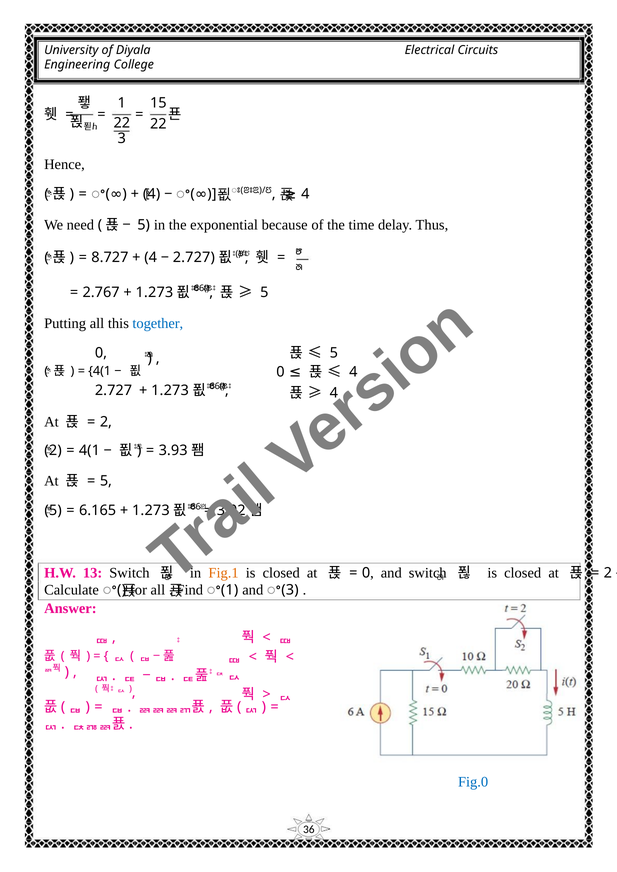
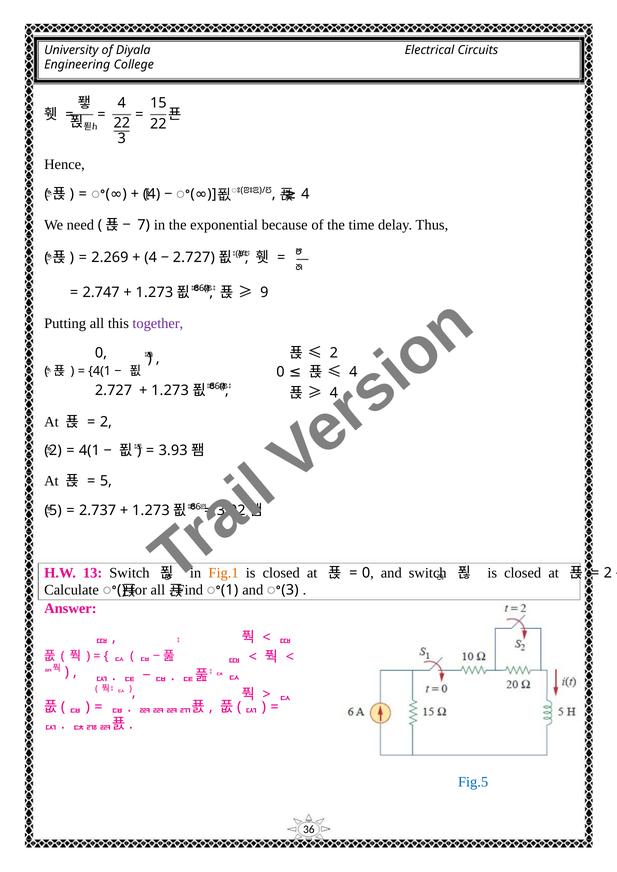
1 at (122, 103): 1 -> 4
5 at (144, 225): 5 -> 7
8.727: 8.727 -> 2.269
5 at (264, 292): 5 -> 9
2.767: 2.767 -> 2.747
together colour: blue -> purple
5 at (334, 353): 5 -> 2
6.165: 6.165 -> 2.737
Fig.0: Fig.0 -> Fig.5
